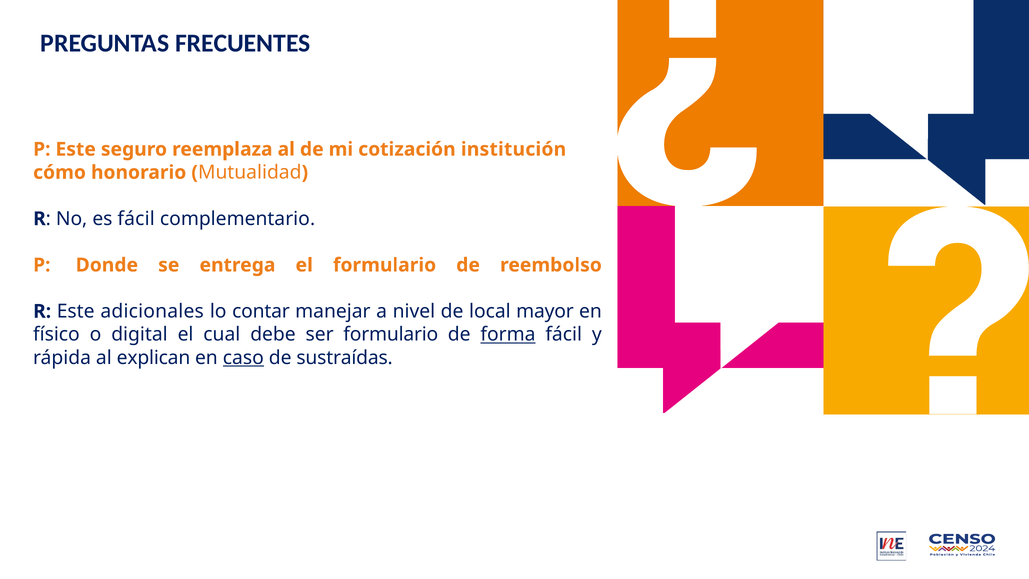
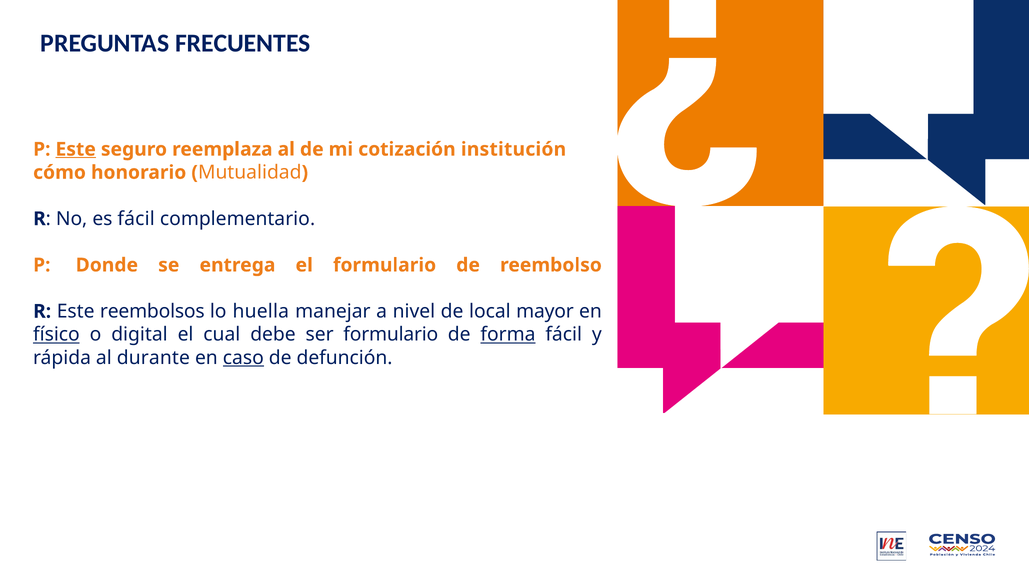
Este at (76, 149) underline: none -> present
adicionales: adicionales -> reembolsos
contar: contar -> huella
físico underline: none -> present
explican: explican -> durante
sustraídas: sustraídas -> defunción
